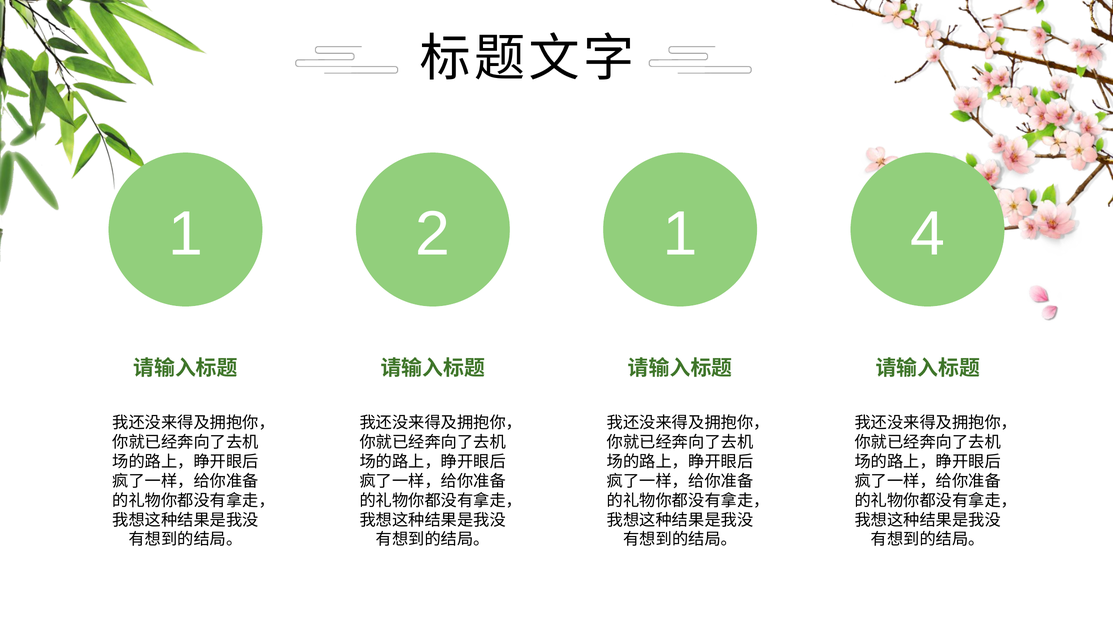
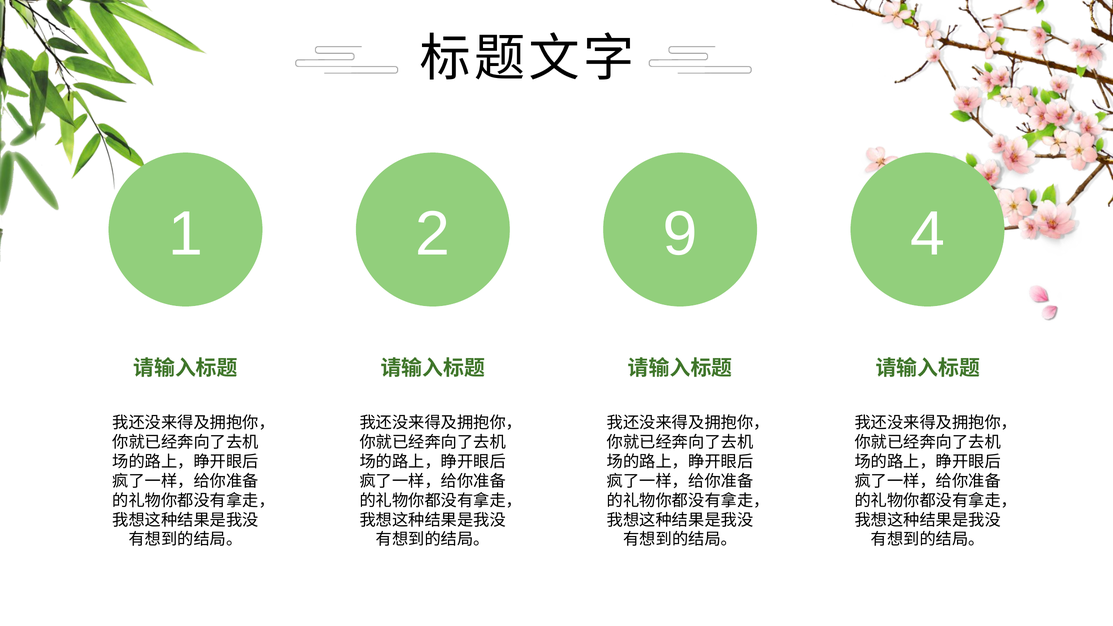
2 1: 1 -> 9
